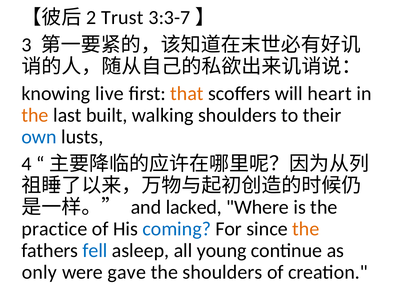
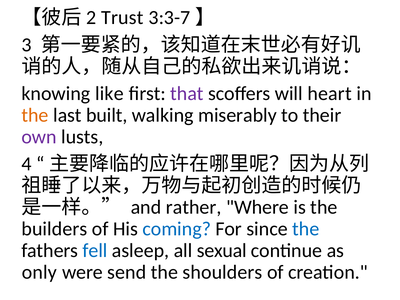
live: live -> like
that colour: orange -> purple
walking shoulders: shoulders -> miserably
own colour: blue -> purple
lacked: lacked -> rather
practice: practice -> builders
the at (306, 229) colour: orange -> blue
young: young -> sexual
gave: gave -> send
